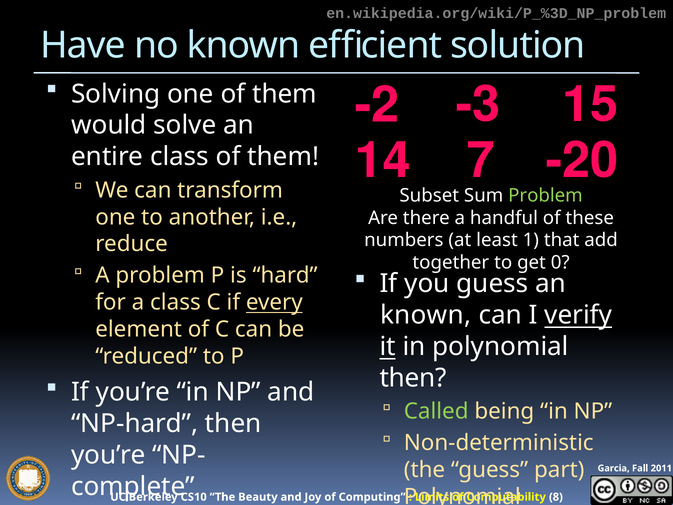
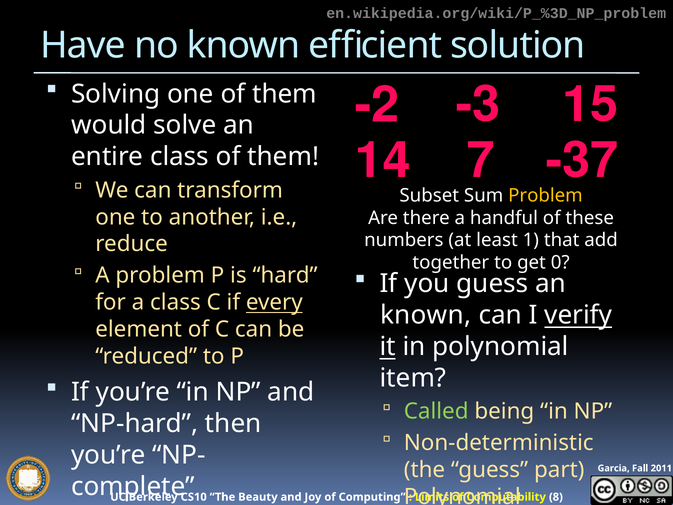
-20: -20 -> -37
Problem at (545, 195) colour: light green -> yellow
then at (413, 378): then -> item
